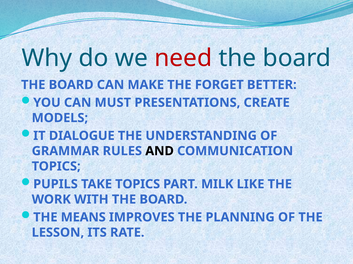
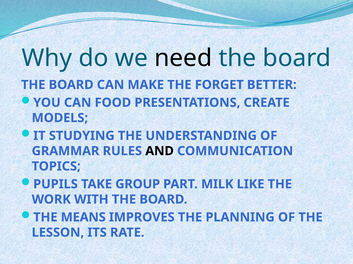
need colour: red -> black
MUST: MUST -> FOOD
DIALOGUE: DIALOGUE -> STUDYING
TAKE TOPICS: TOPICS -> GROUP
